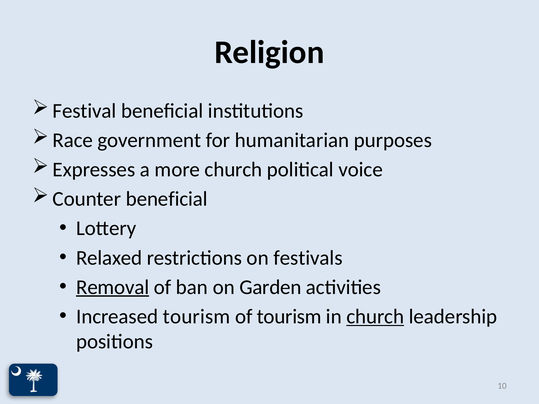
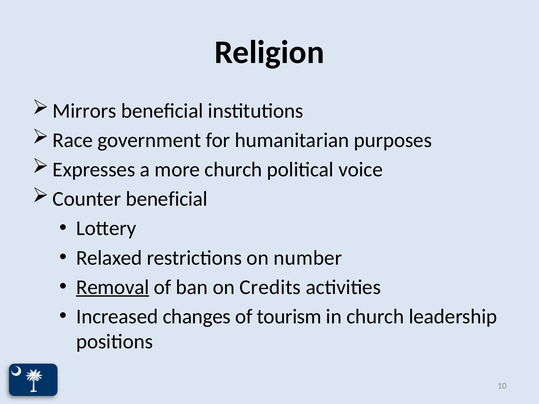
Festival: Festival -> Mirrors
festivals: festivals -> number
Garden: Garden -> Credits
Increased tourism: tourism -> changes
church at (375, 317) underline: present -> none
